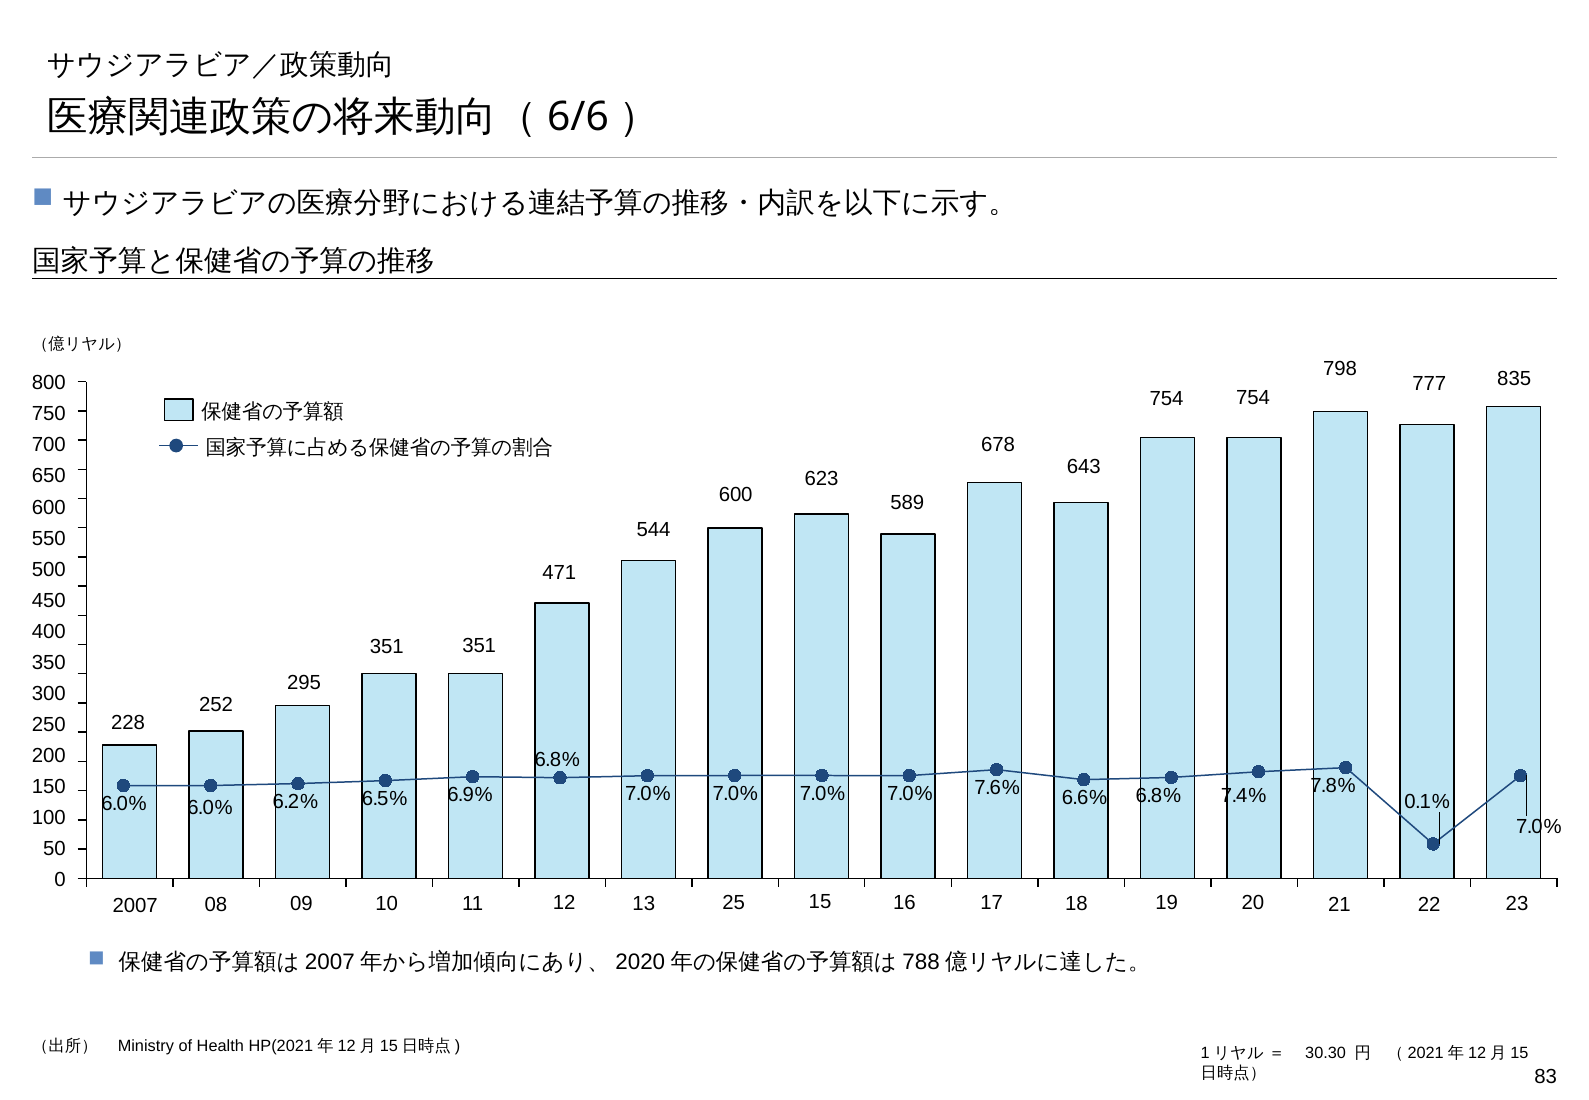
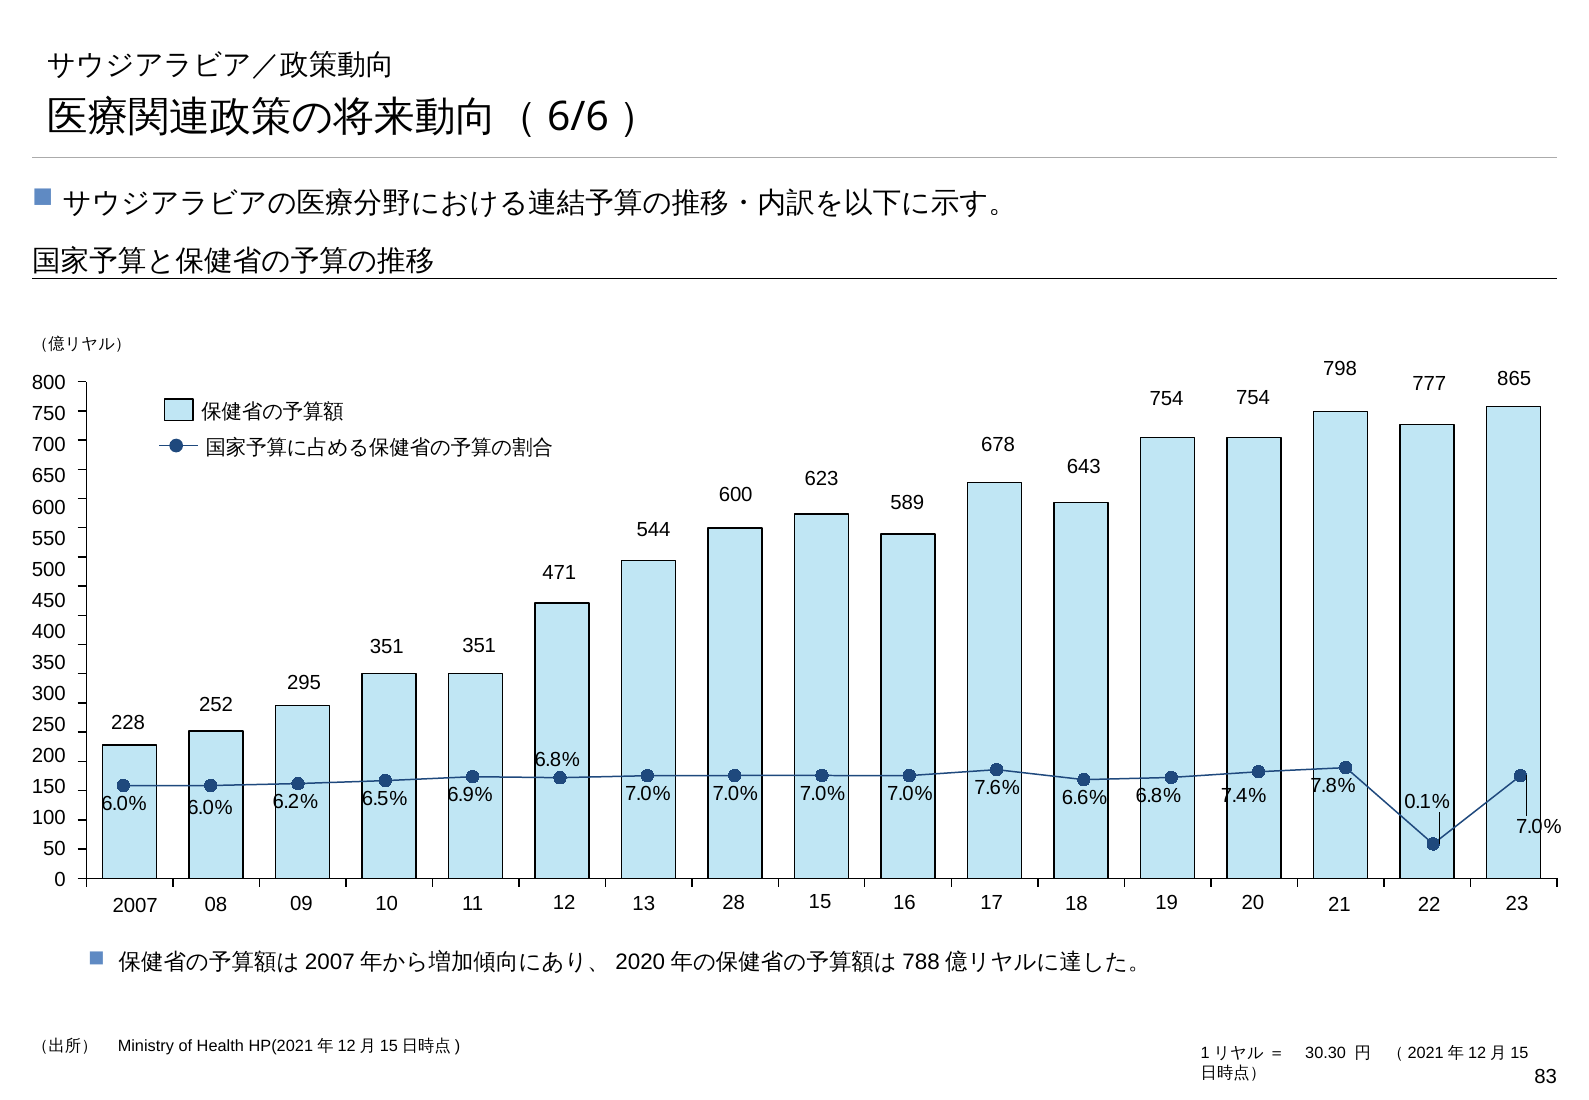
835: 835 -> 865
25: 25 -> 28
